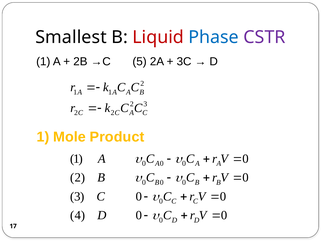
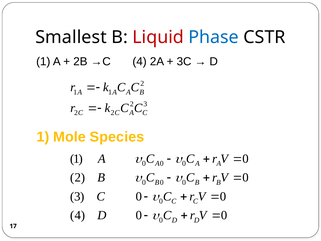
CSTR colour: purple -> black
→C 5: 5 -> 4
Product: Product -> Species
